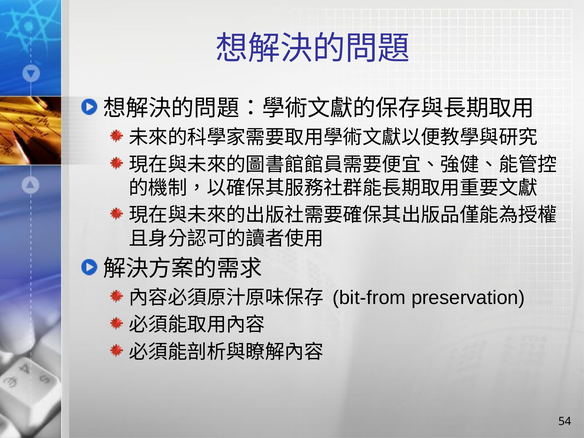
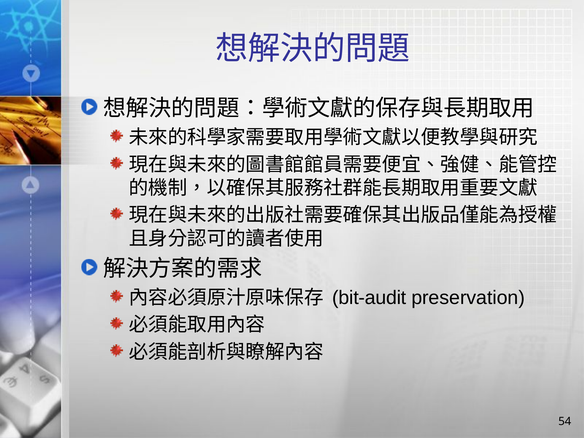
bit-from: bit-from -> bit-audit
